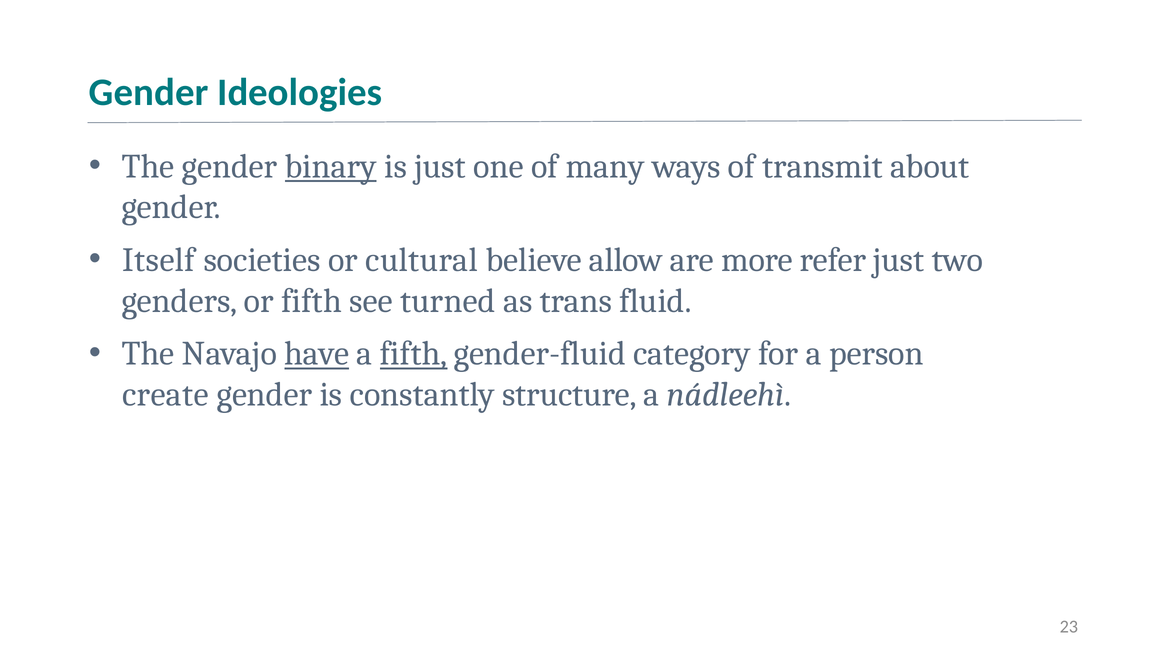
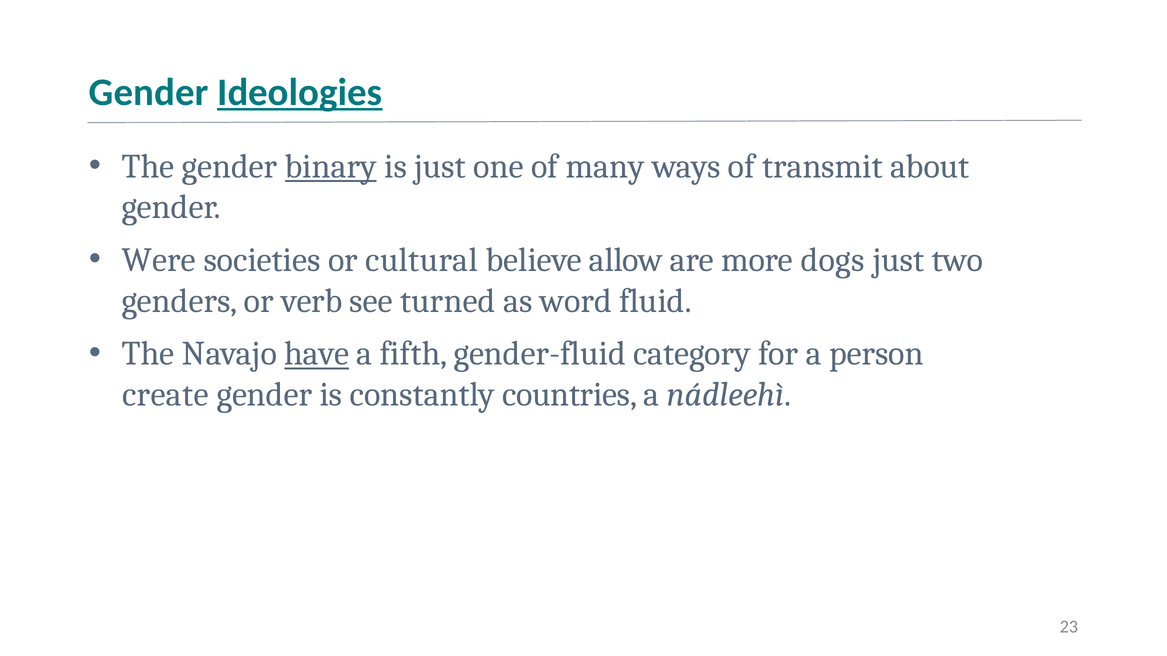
Ideologies underline: none -> present
Itself: Itself -> Were
refer: refer -> dogs
or fifth: fifth -> verb
trans: trans -> word
fifth at (414, 354) underline: present -> none
structure: structure -> countries
